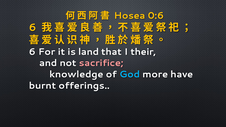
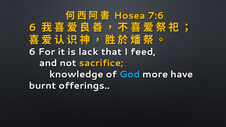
0:6: 0:6 -> 7:6
land: land -> lack
their: their -> feed
sacrifice colour: pink -> yellow
